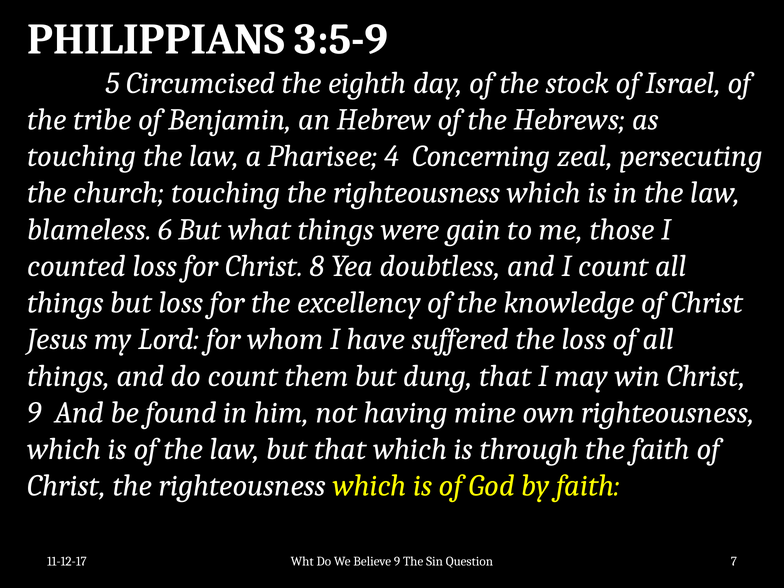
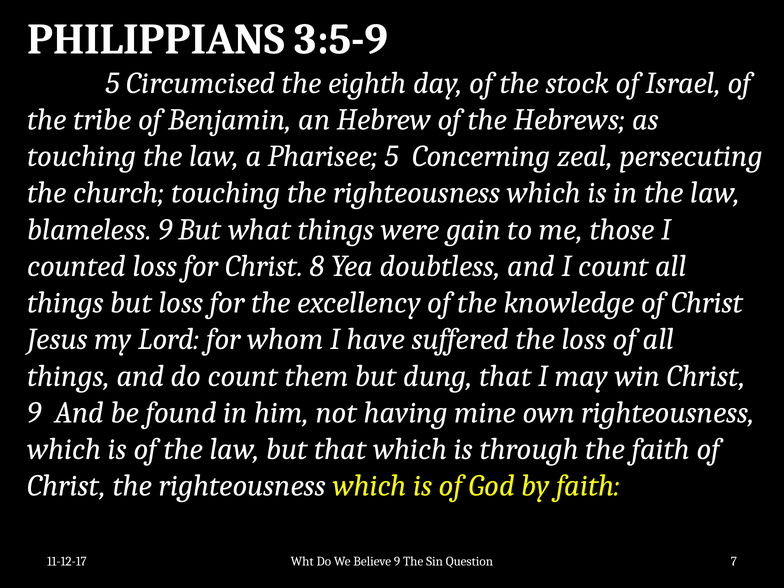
Pharisee 4: 4 -> 5
blameless 6: 6 -> 9
